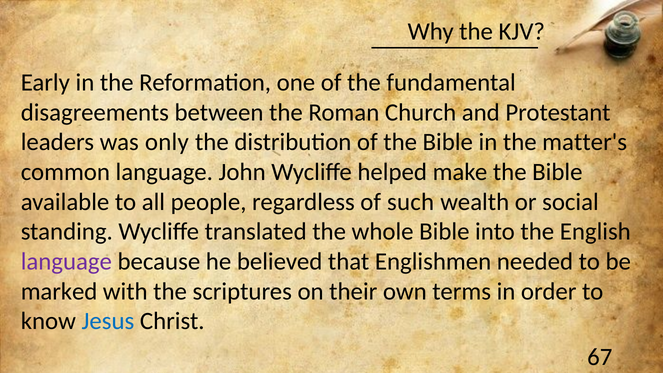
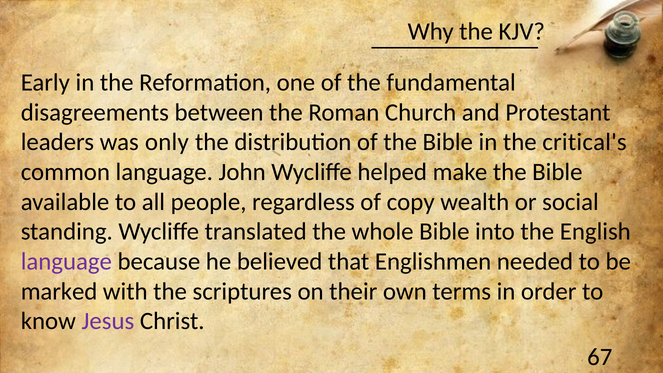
matter's: matter's -> critical's
such: such -> copy
Jesus colour: blue -> purple
